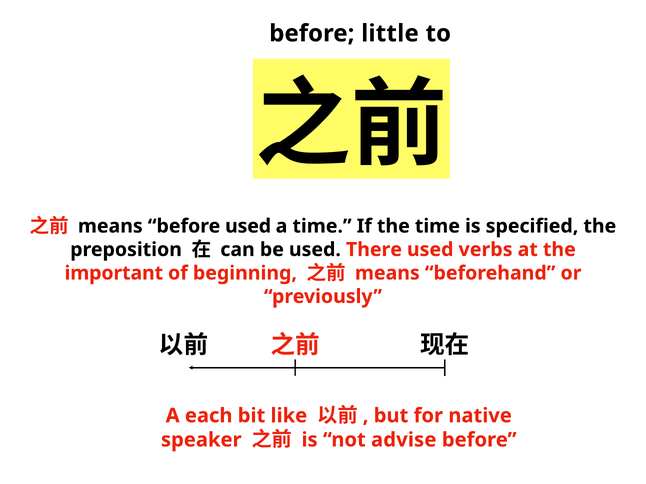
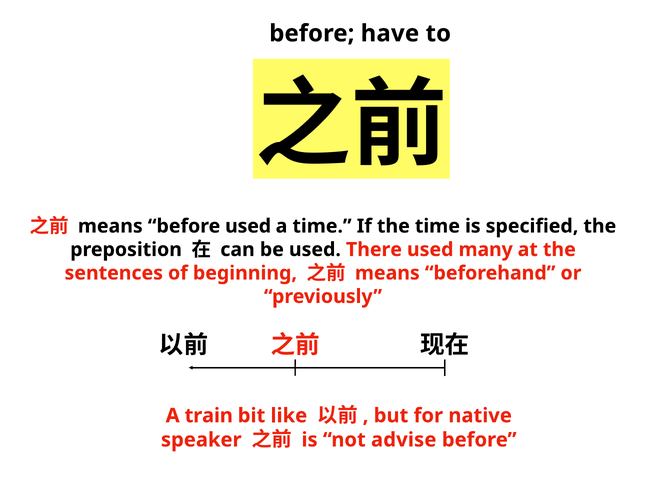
little: little -> have
verbs: verbs -> many
important: important -> sentences
each: each -> train
